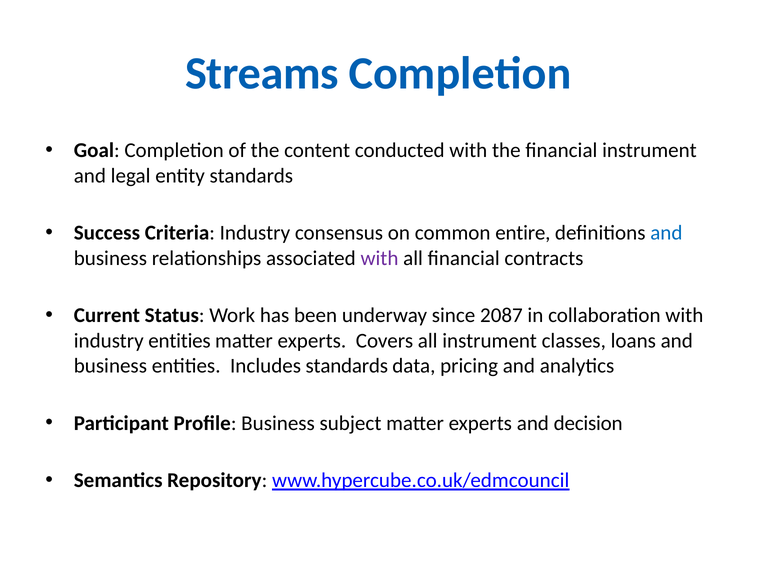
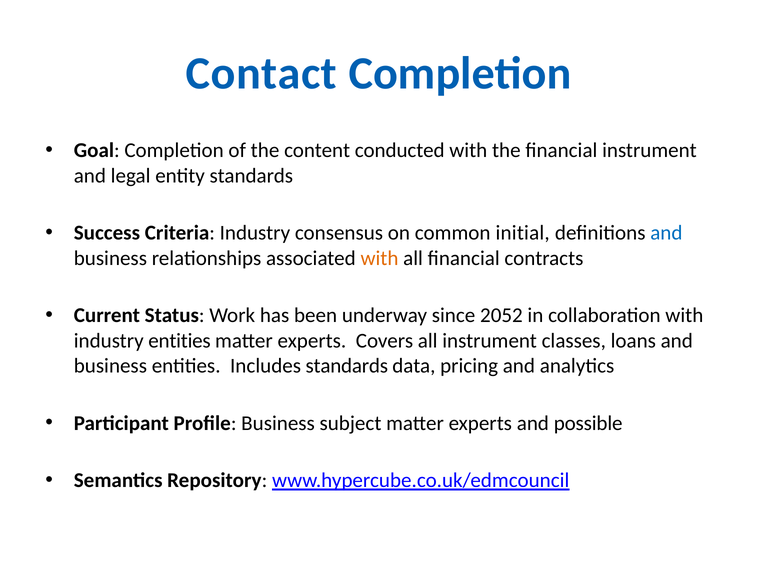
Streams: Streams -> Contact
entire: entire -> initial
with at (379, 258) colour: purple -> orange
2087: 2087 -> 2052
decision: decision -> possible
